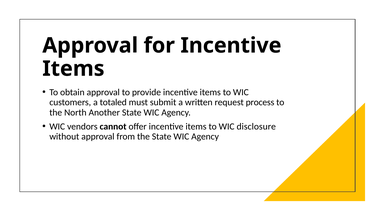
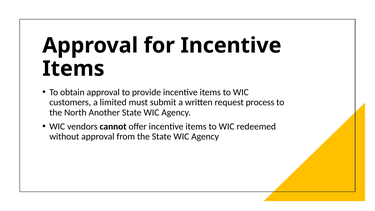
totaled: totaled -> limited
disclosure: disclosure -> redeemed
